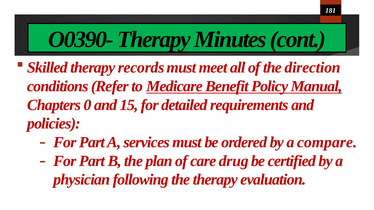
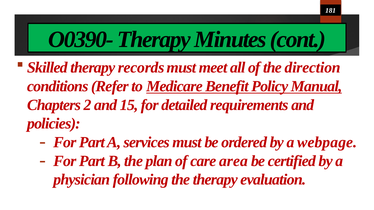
0: 0 -> 2
compare: compare -> webpage
drug: drug -> area
